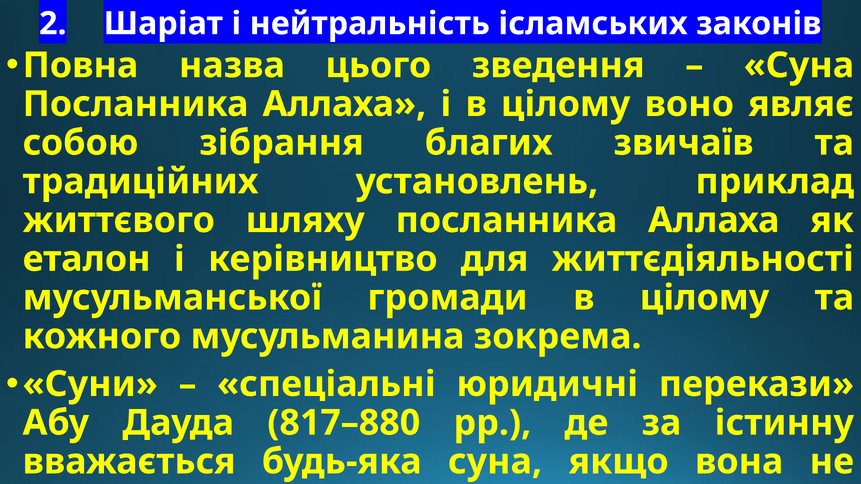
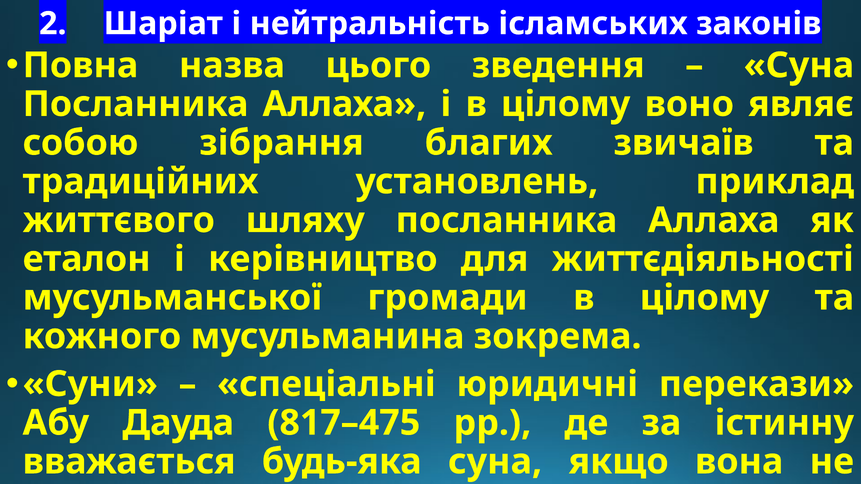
817–880: 817–880 -> 817–475
